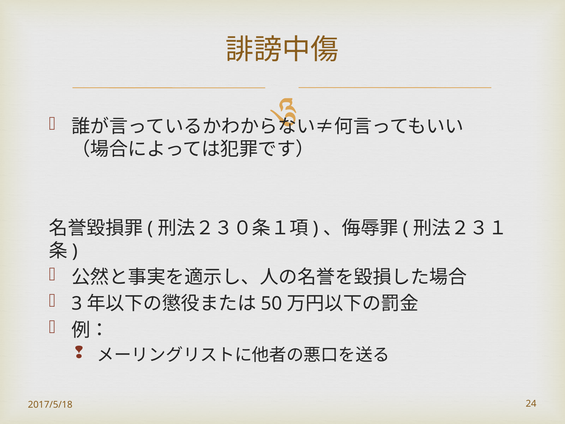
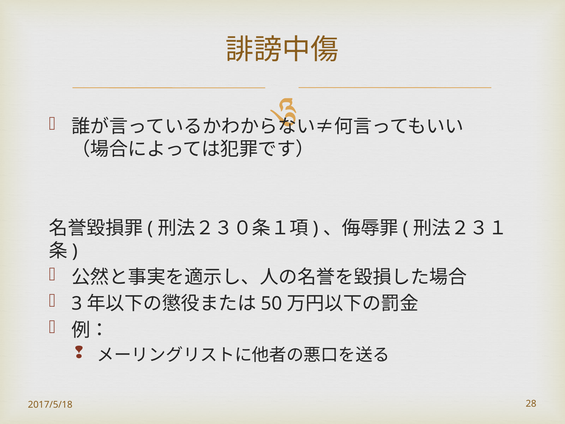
24: 24 -> 28
